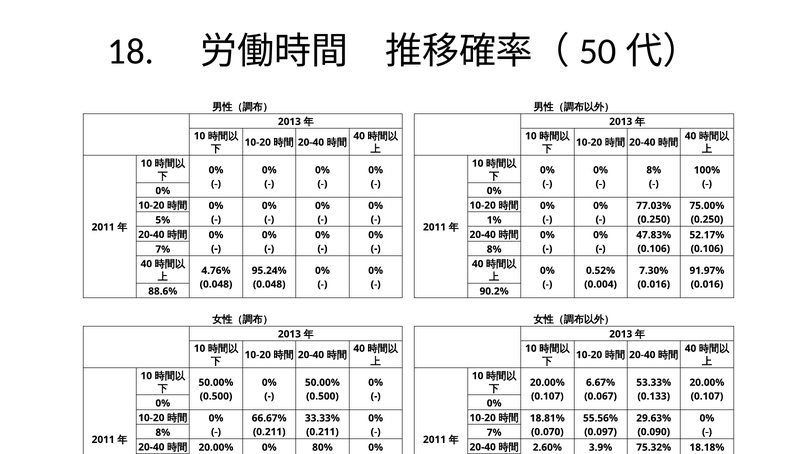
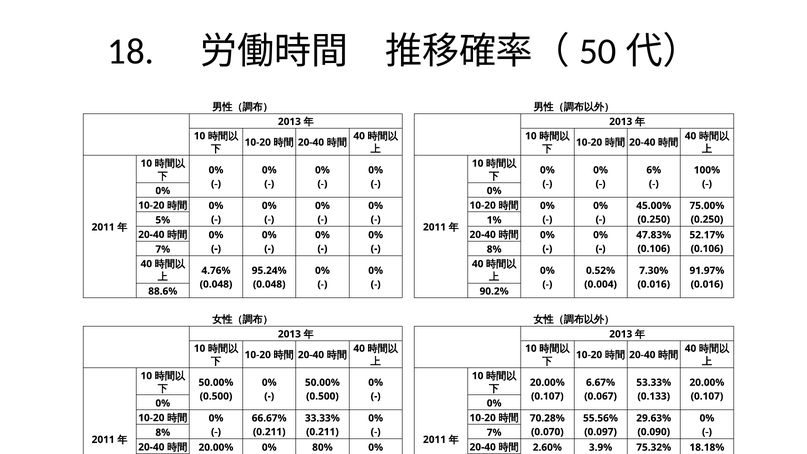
8% at (654, 170): 8% -> 6%
77.03%: 77.03% -> 45.00%
18.81%: 18.81% -> 70.28%
